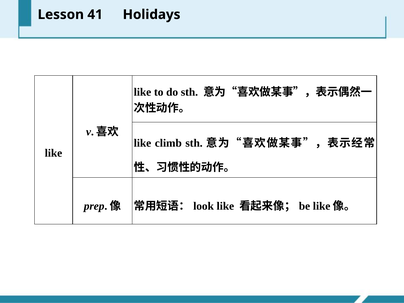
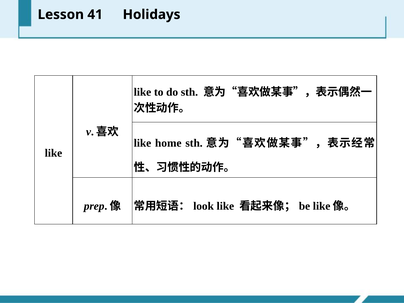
climb: climb -> home
